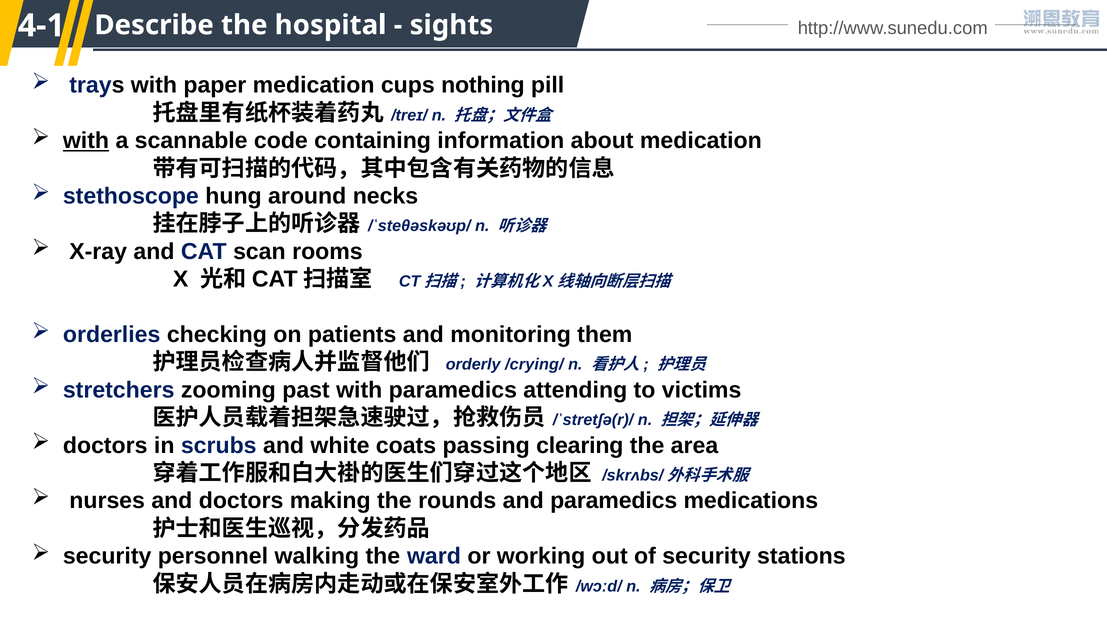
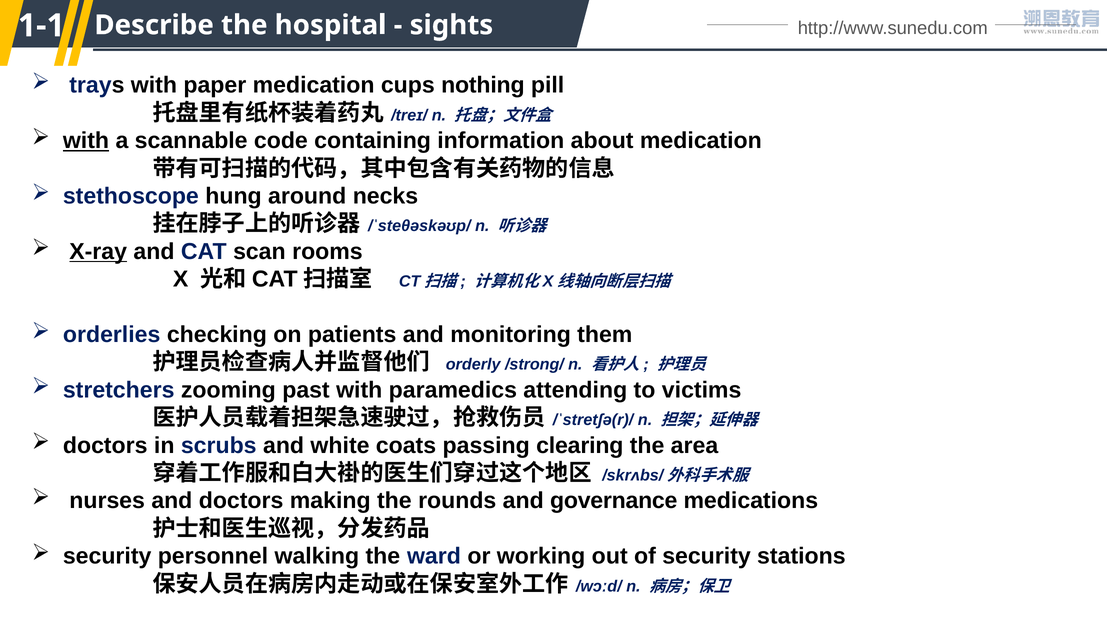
4-1: 4-1 -> 1-1
X-ray underline: none -> present
/crying/: /crying/ -> /strong/
and paramedics: paramedics -> governance
